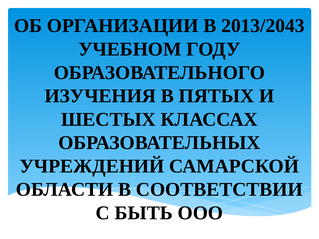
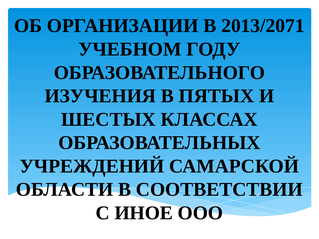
2013/2043: 2013/2043 -> 2013/2071
БЫТЬ: БЫТЬ -> ИНОЕ
